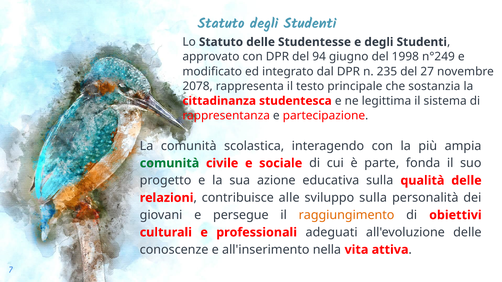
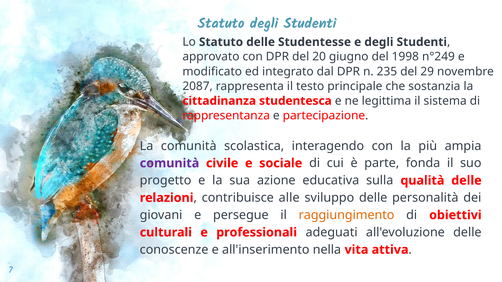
94: 94 -> 20
27: 27 -> 29
2078: 2078 -> 2087
comunità at (170, 163) colour: green -> purple
sviluppo sulla: sulla -> delle
